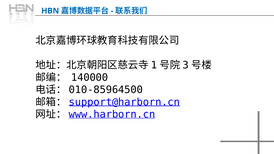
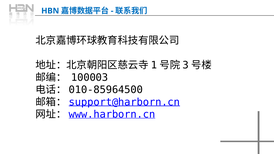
140000: 140000 -> 100003
